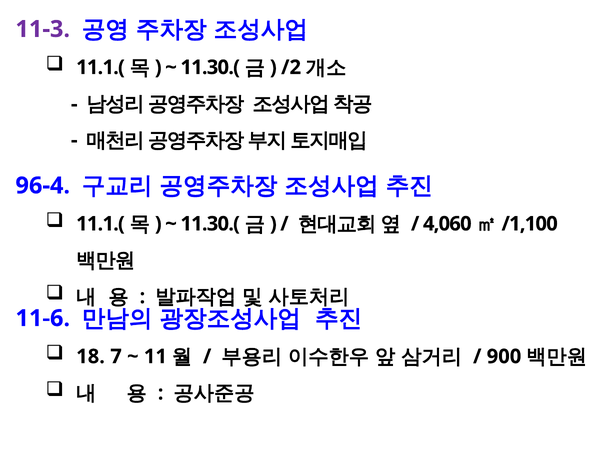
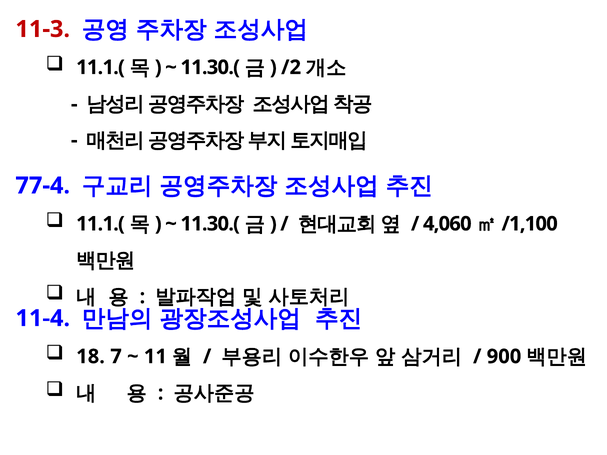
11-3 colour: purple -> red
96-4: 96-4 -> 77-4
11-6: 11-6 -> 11-4
